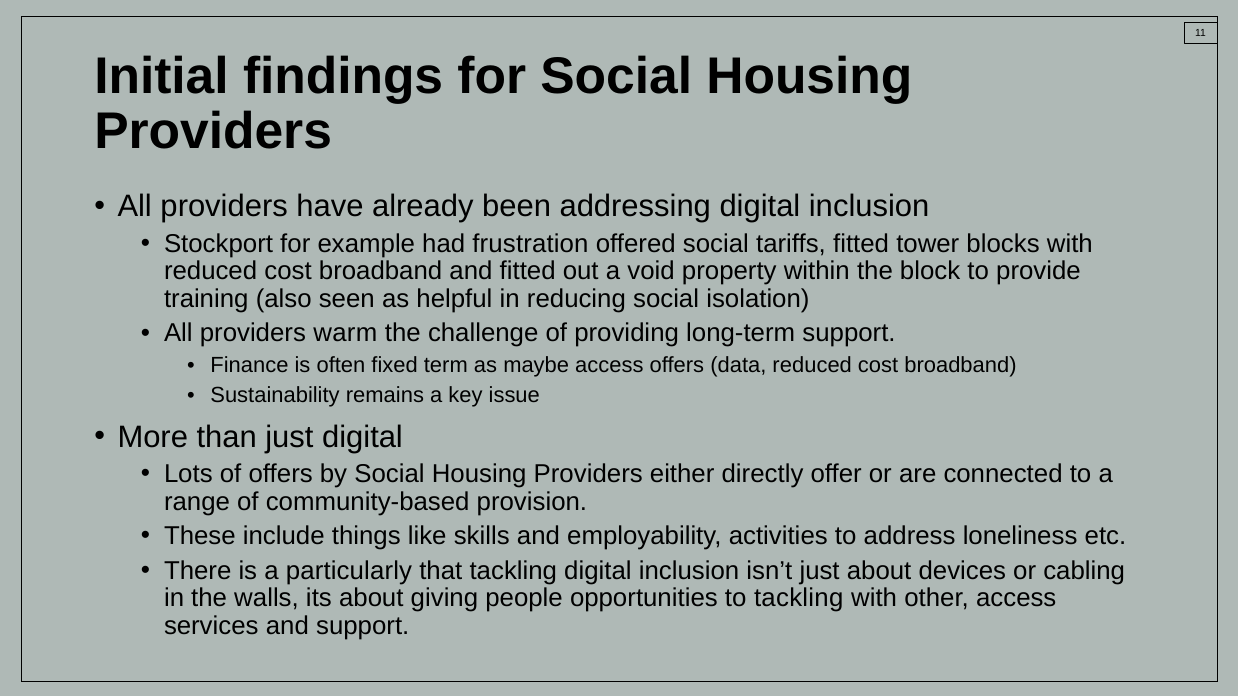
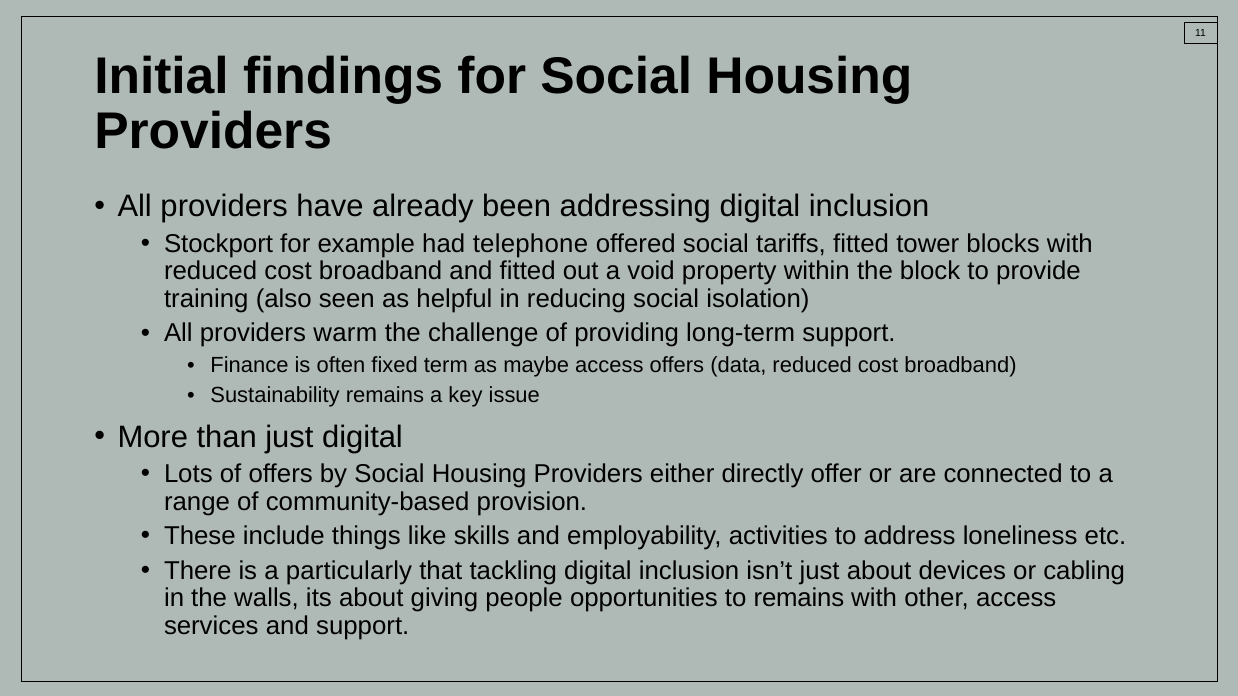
frustration: frustration -> telephone
to tackling: tackling -> remains
